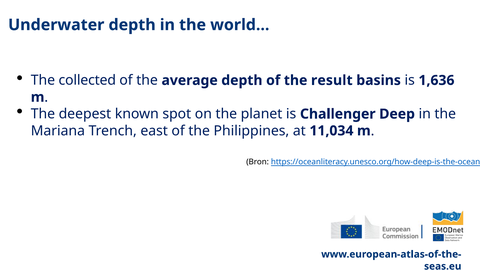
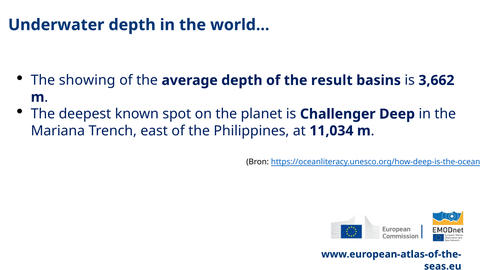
collected: collected -> showing
1,636: 1,636 -> 3,662
